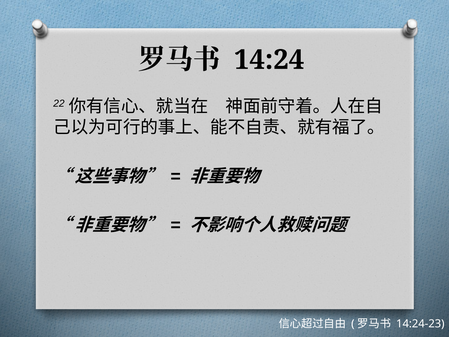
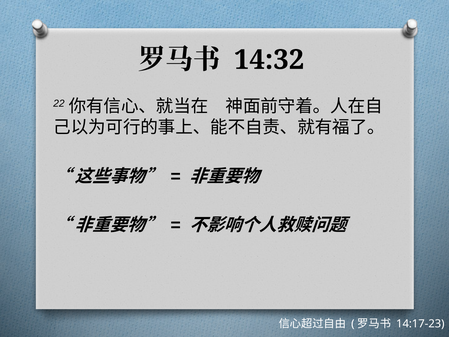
14:24: 14:24 -> 14:32
14:24-23: 14:24-23 -> 14:17-23
